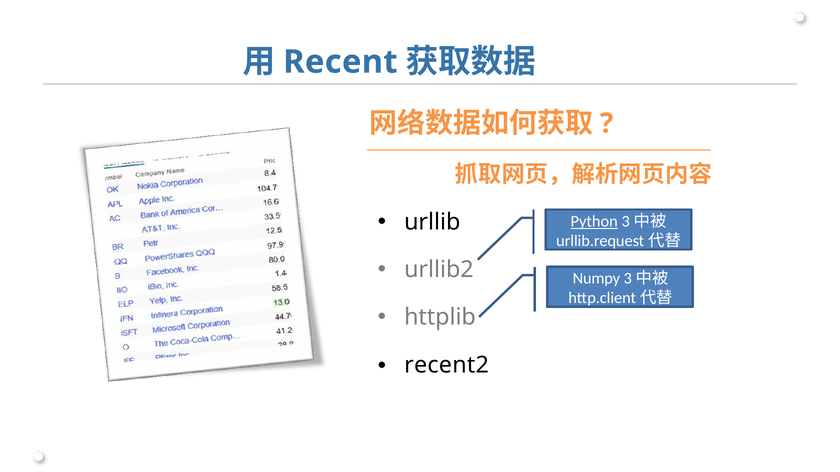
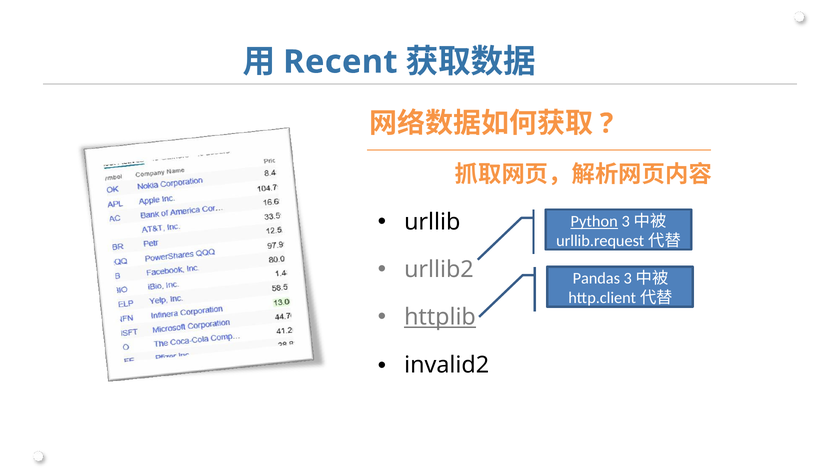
Numpy: Numpy -> Pandas
httplib underline: none -> present
recent2: recent2 -> invalid2
